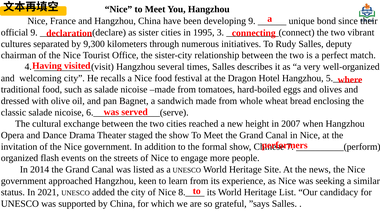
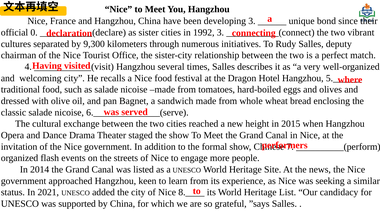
developing 9: 9 -> 3
official 9: 9 -> 0
1995: 1995 -> 1992
2007: 2007 -> 2015
